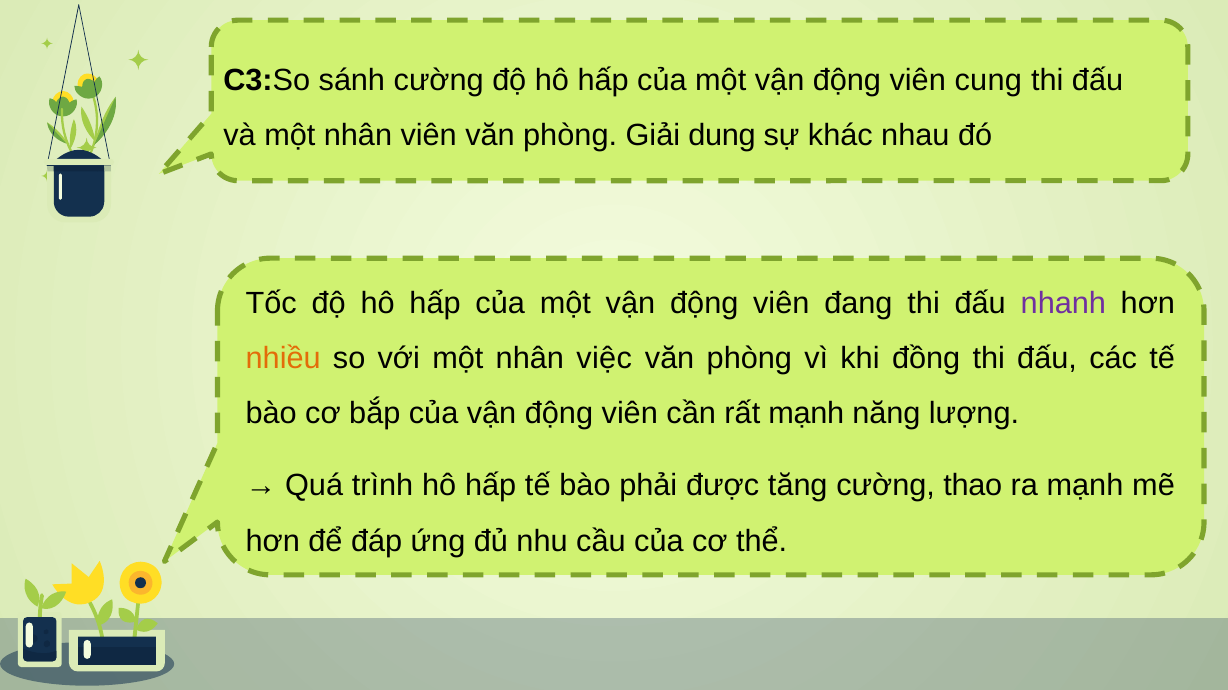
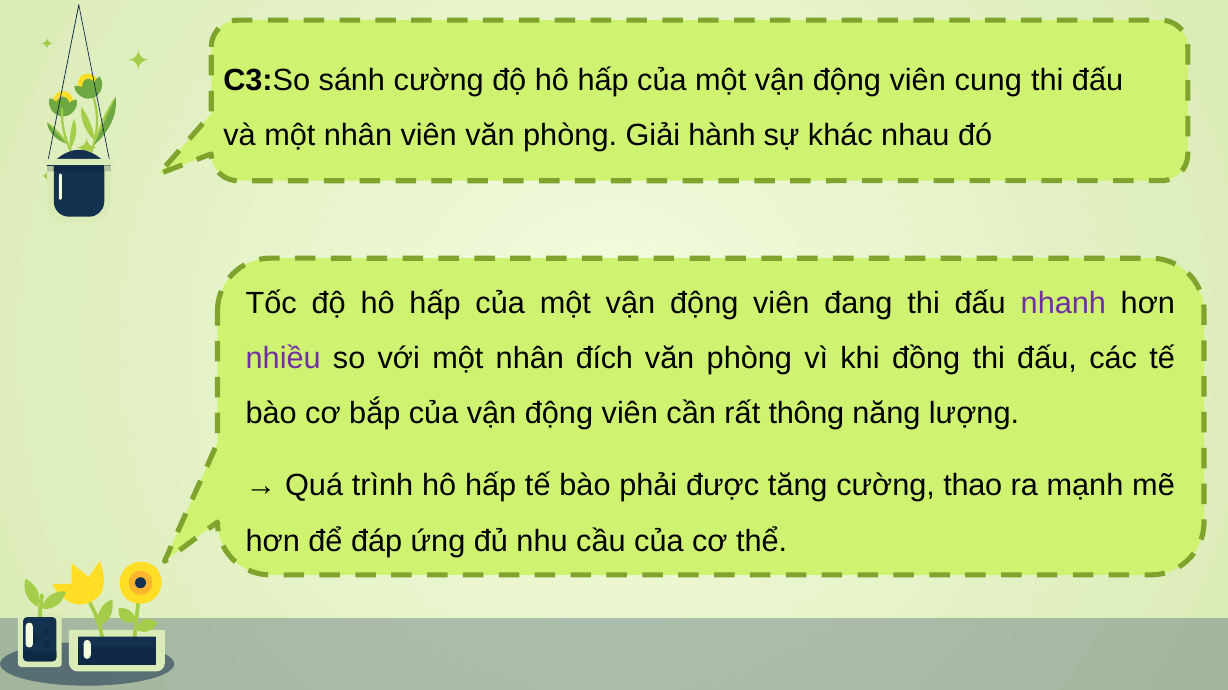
dung: dung -> hành
nhiều colour: orange -> purple
việc: việc -> đích
rất mạnh: mạnh -> thông
